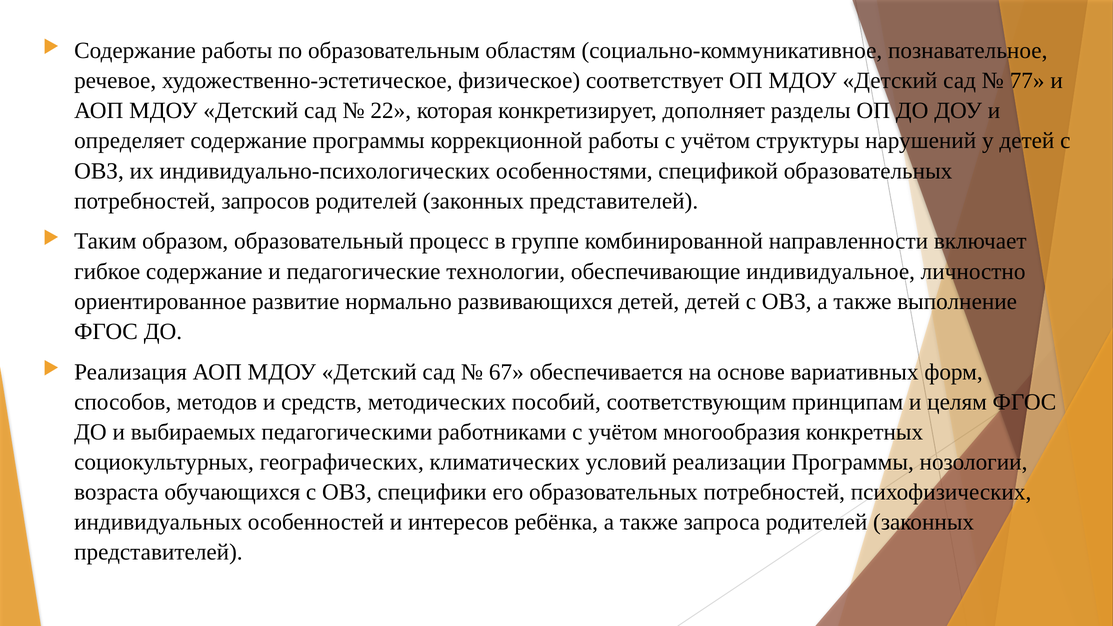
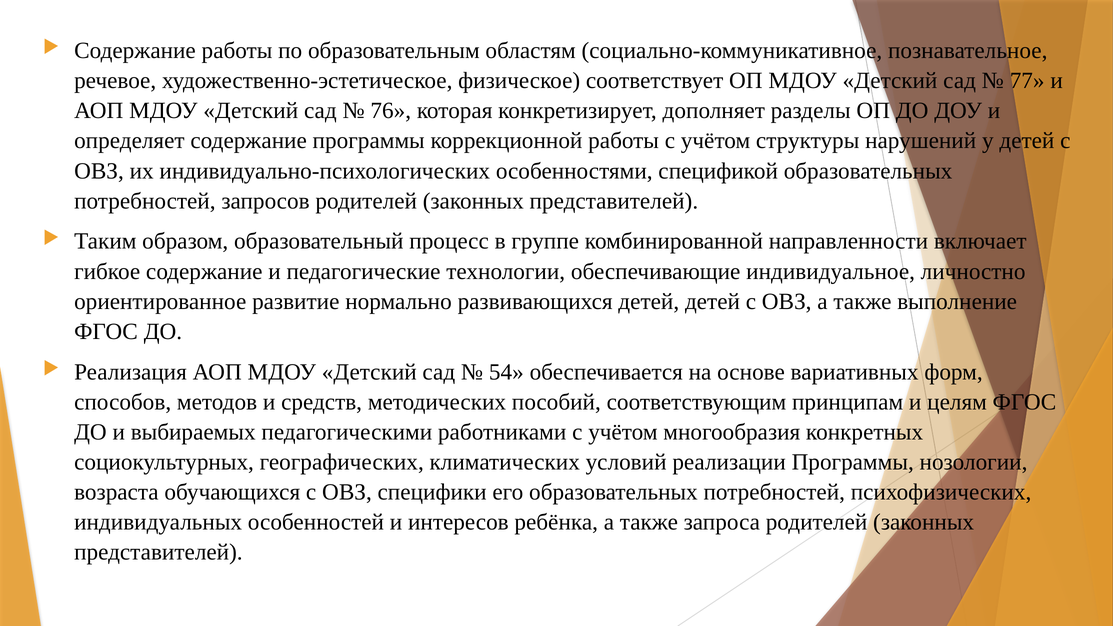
22: 22 -> 76
67: 67 -> 54
